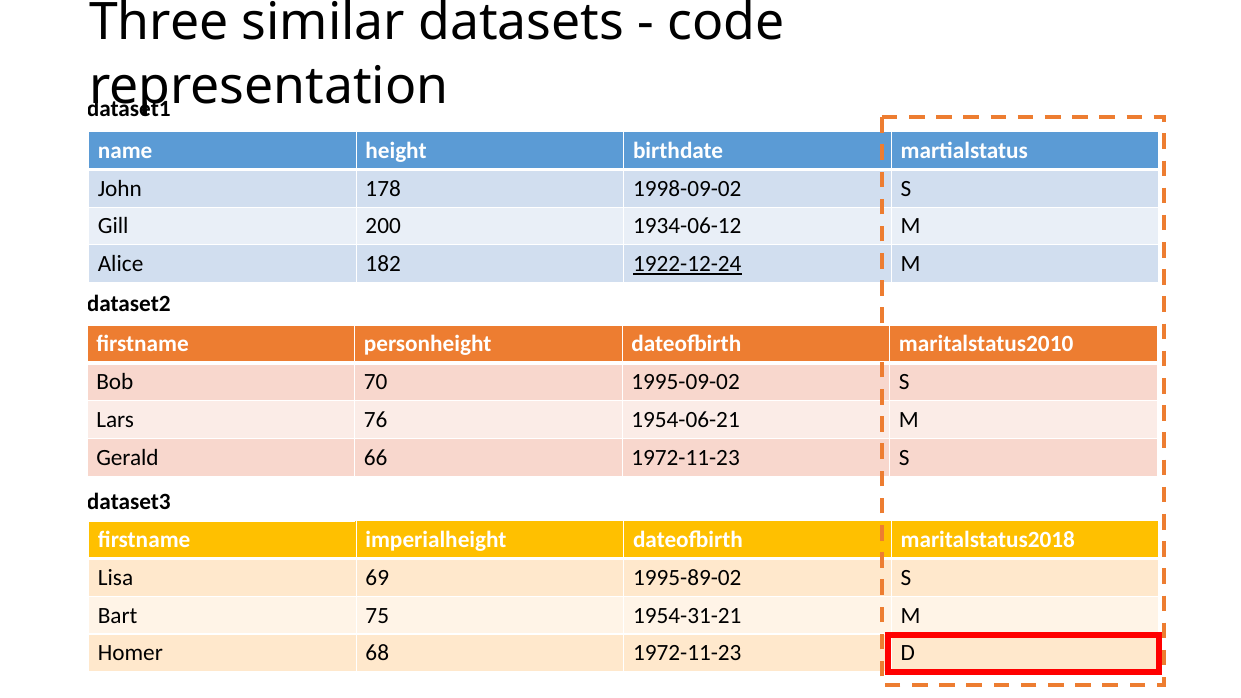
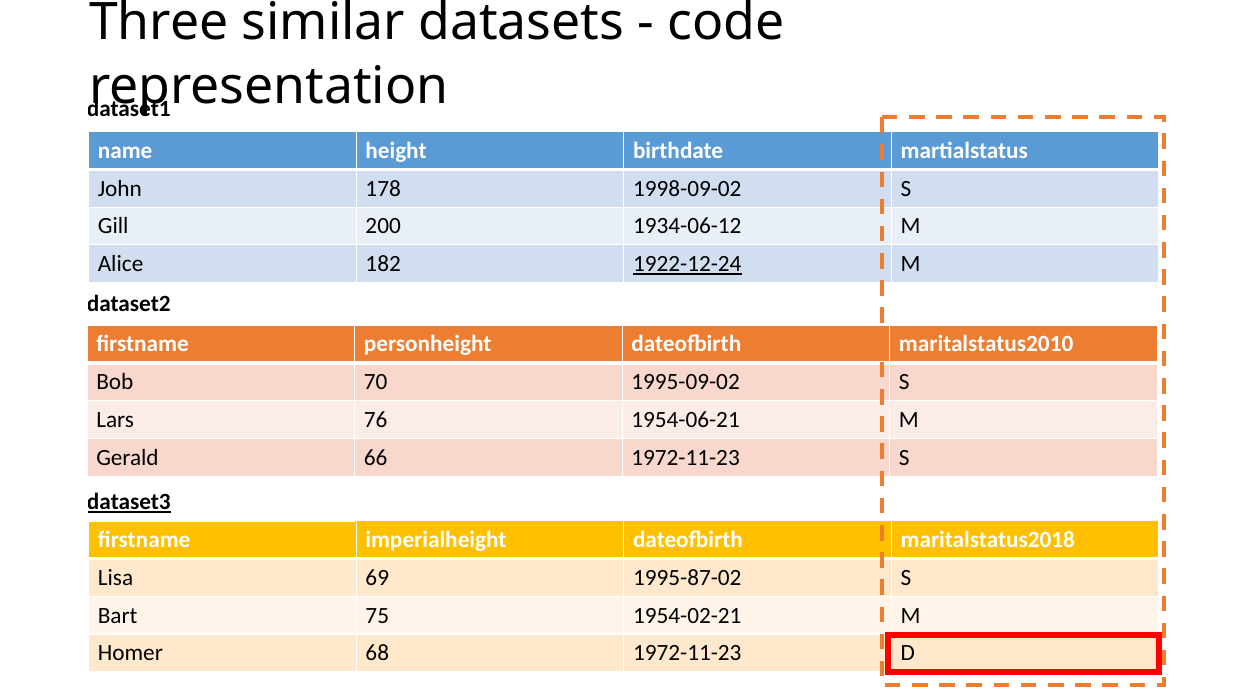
dataset3 underline: none -> present
1995-89-02: 1995-89-02 -> 1995-87-02
1954-31-21: 1954-31-21 -> 1954-02-21
